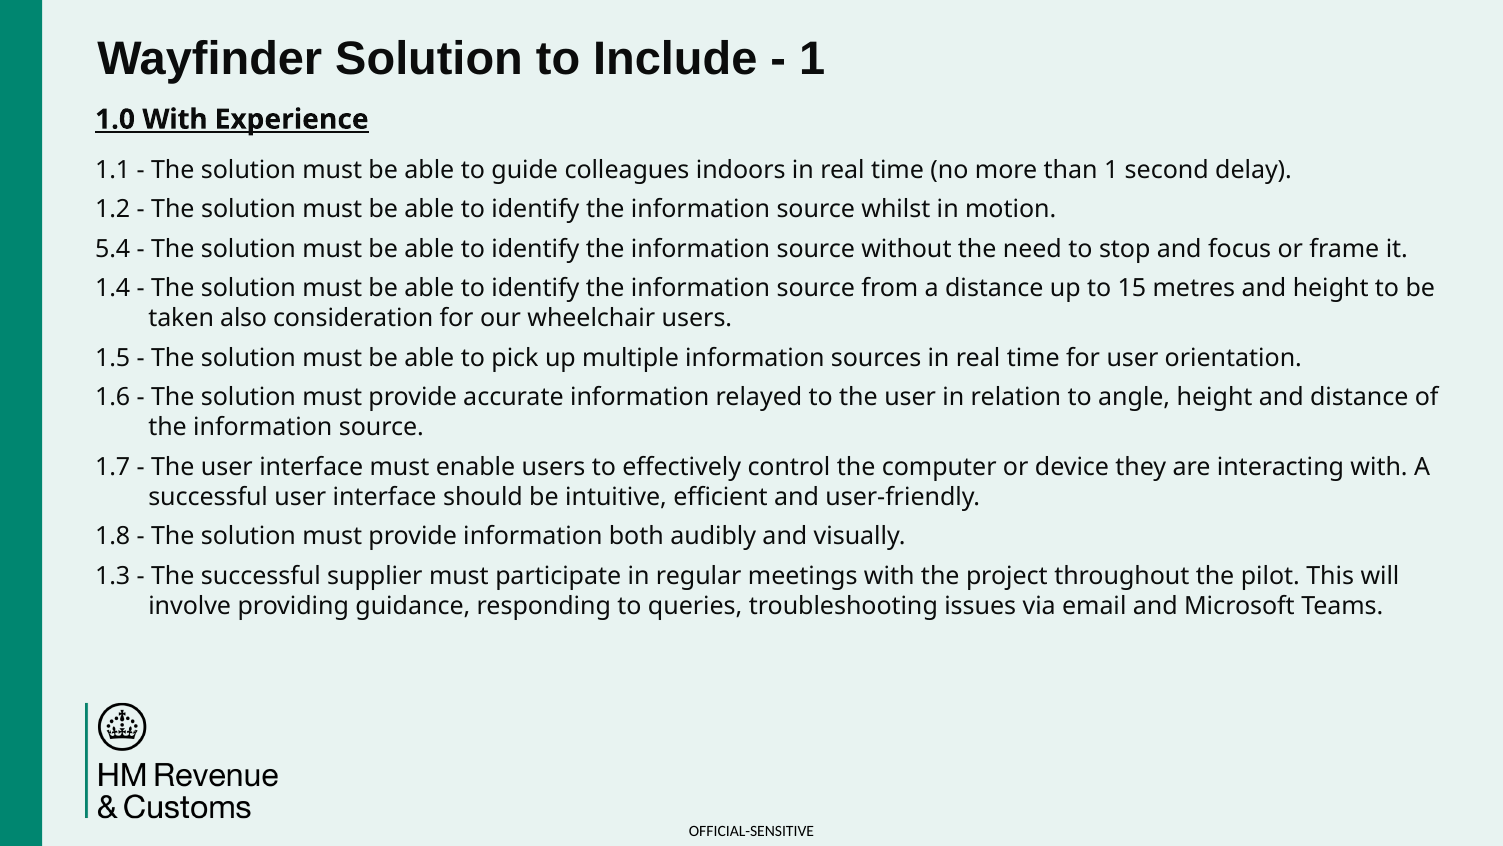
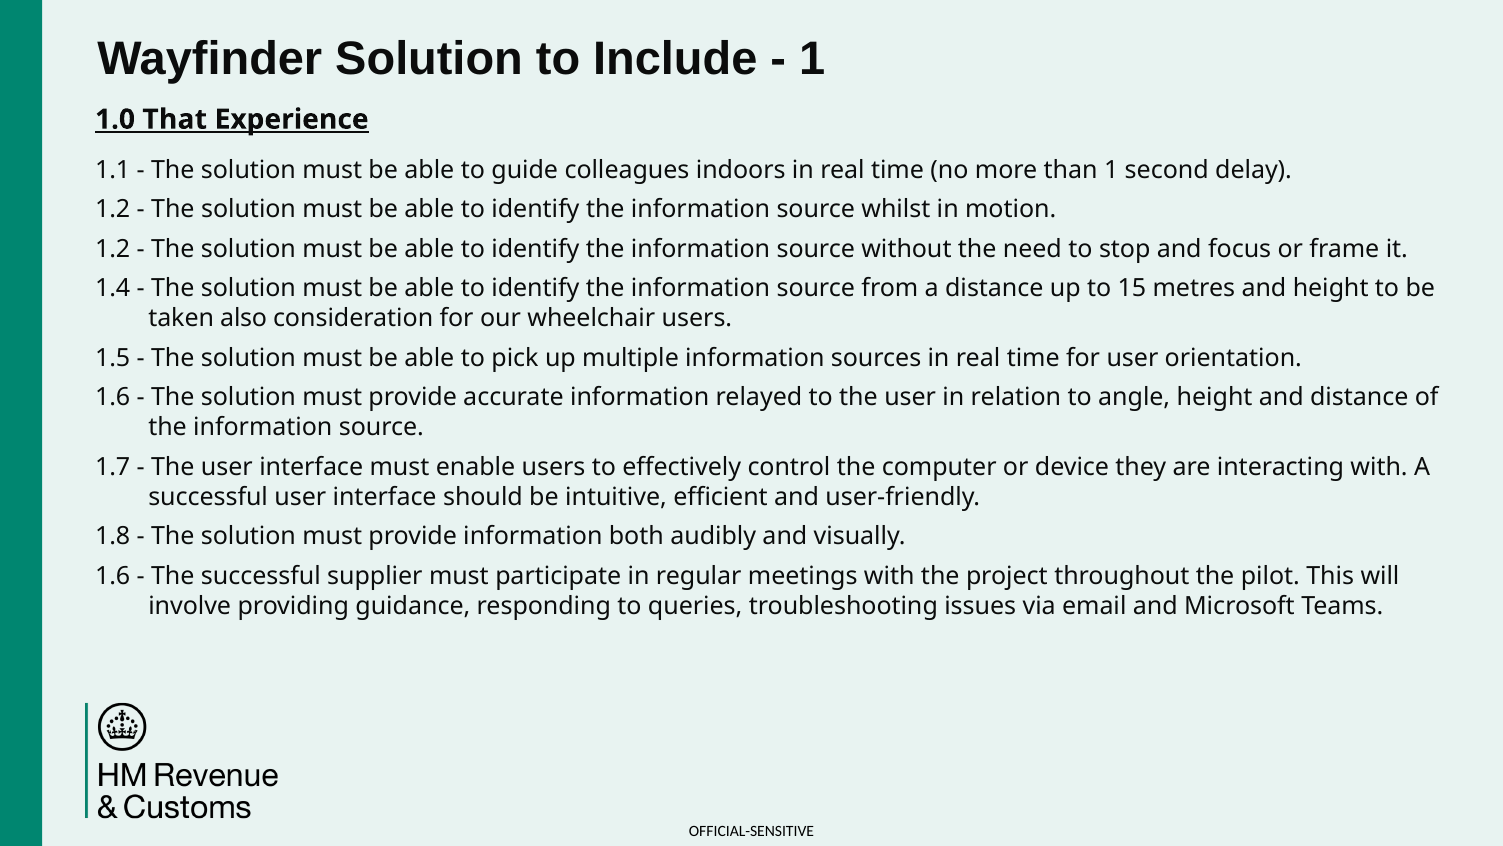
1.0 With: With -> That
5.4 at (113, 249): 5.4 -> 1.2
1.3 at (113, 576): 1.3 -> 1.6
